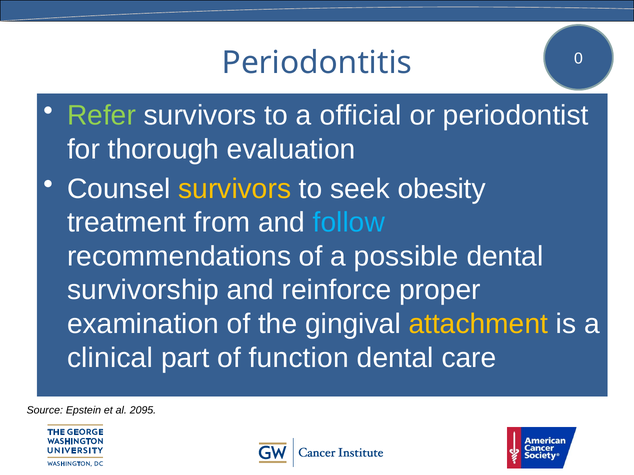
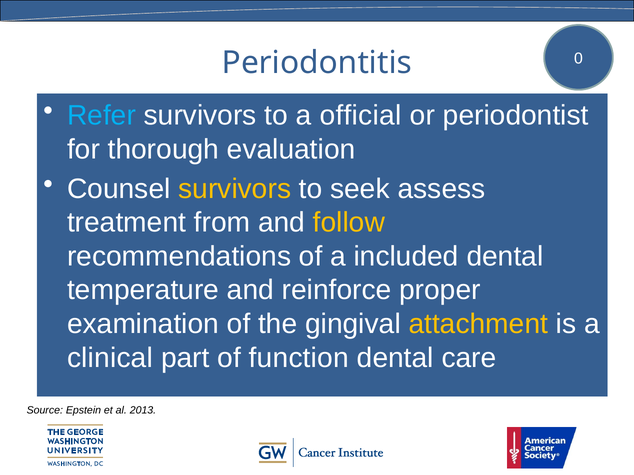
Refer colour: light green -> light blue
obesity: obesity -> assess
follow colour: light blue -> yellow
possible: possible -> included
survivorship: survivorship -> temperature
2095: 2095 -> 2013
